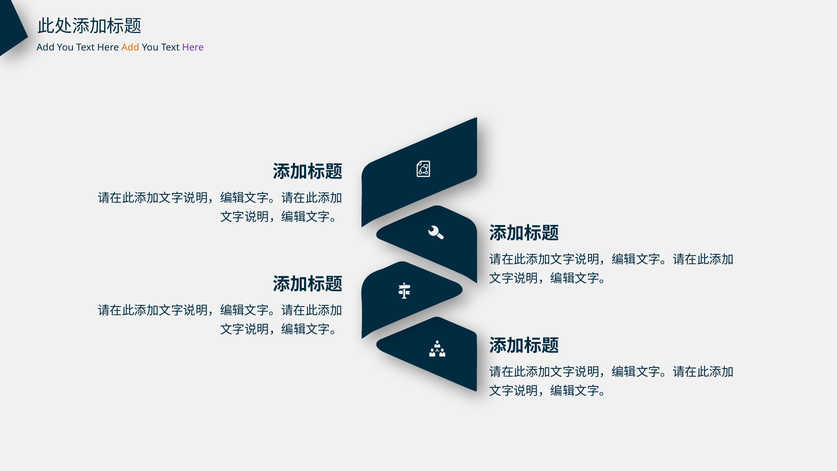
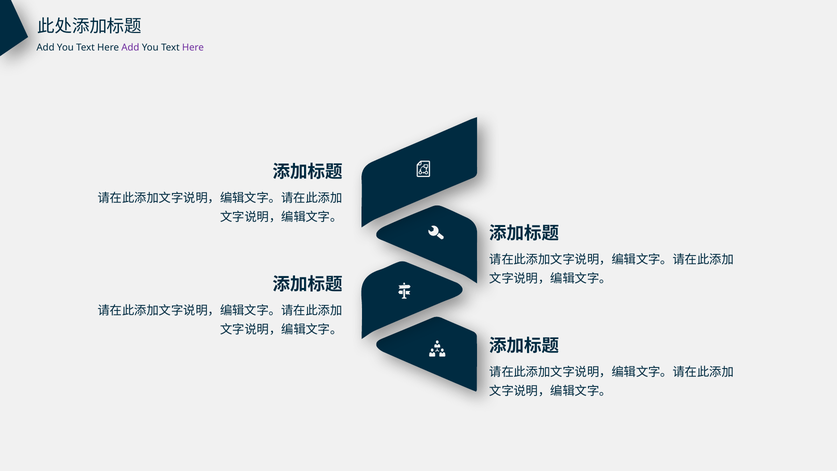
Add at (130, 48) colour: orange -> purple
